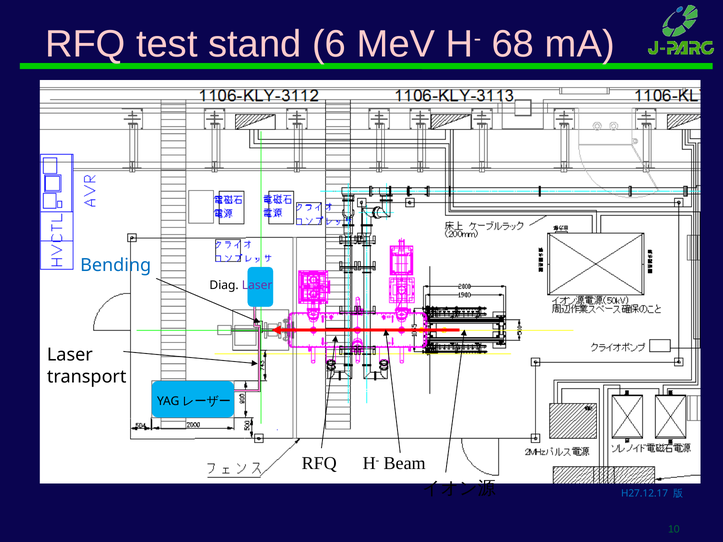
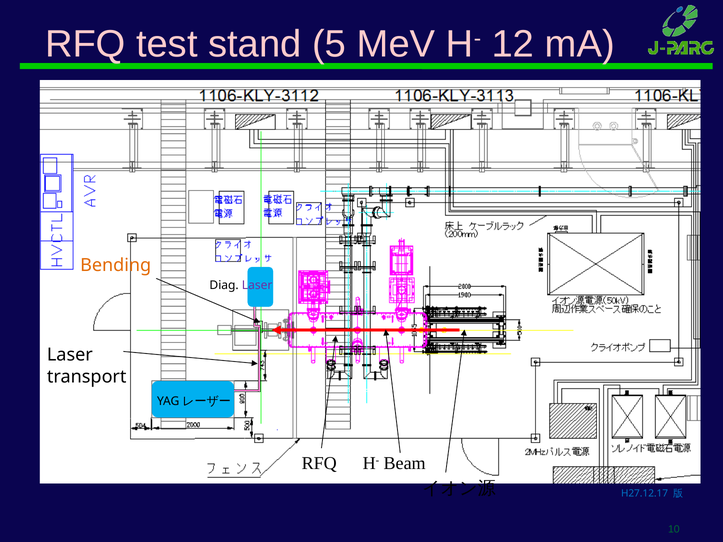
6: 6 -> 5
68: 68 -> 12
Bending colour: blue -> orange
